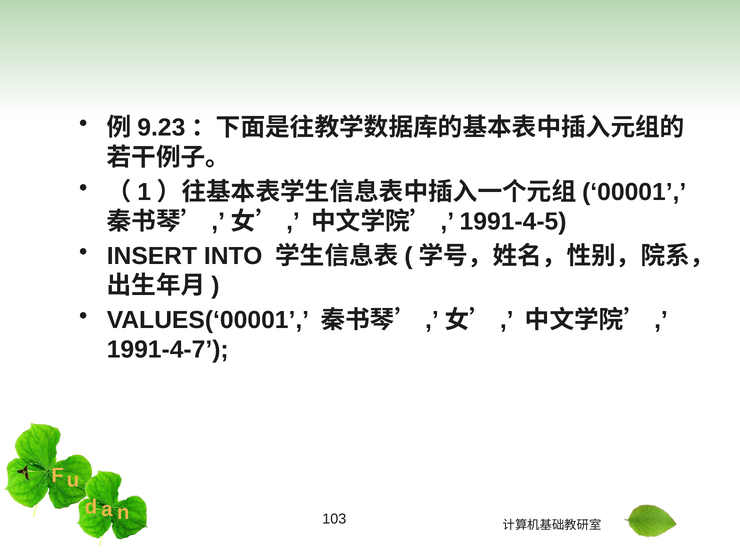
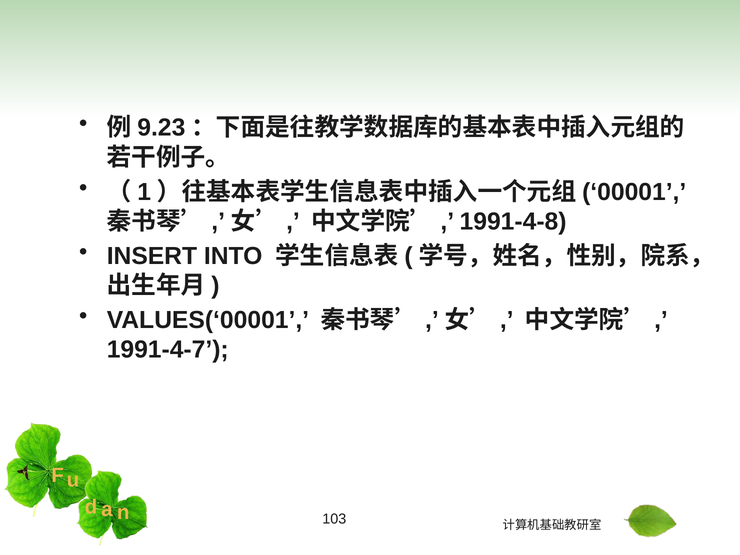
1991-4-5: 1991-4-5 -> 1991-4-8
